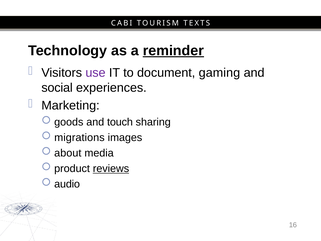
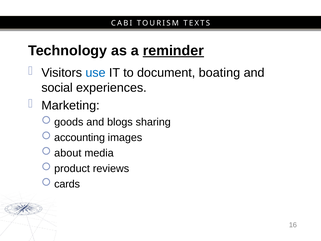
use colour: purple -> blue
gaming: gaming -> boating
touch: touch -> blogs
migrations: migrations -> accounting
reviews underline: present -> none
audio: audio -> cards
